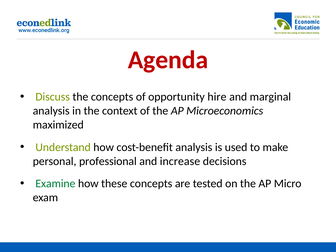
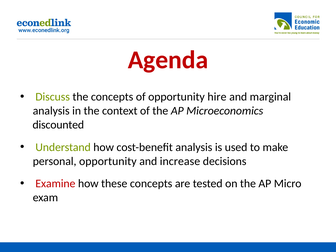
maximized: maximized -> discounted
personal professional: professional -> opportunity
Examine colour: green -> red
